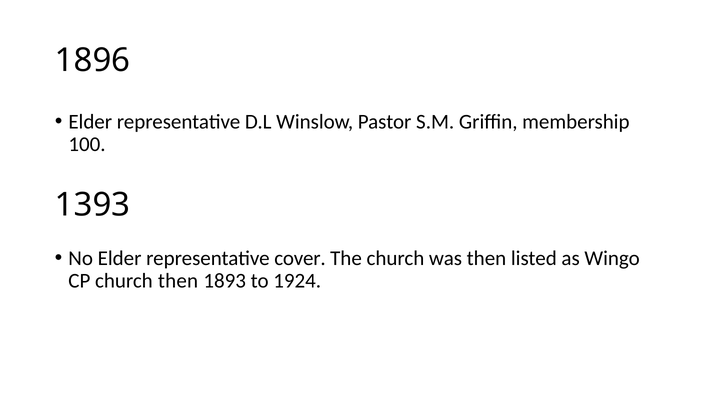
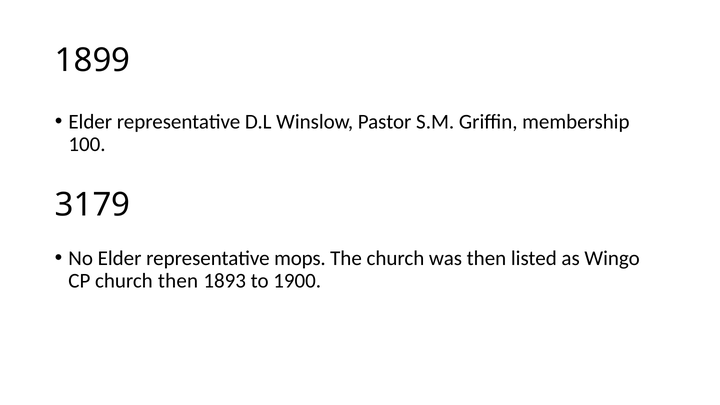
1896: 1896 -> 1899
1393: 1393 -> 3179
cover: cover -> mops
1924: 1924 -> 1900
